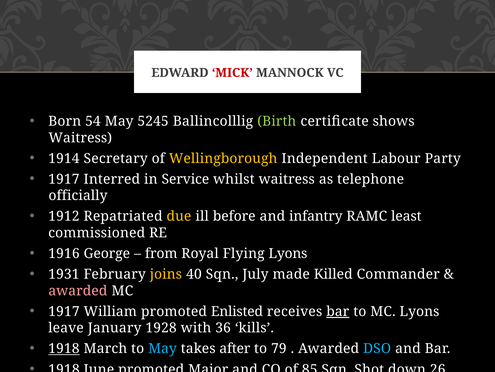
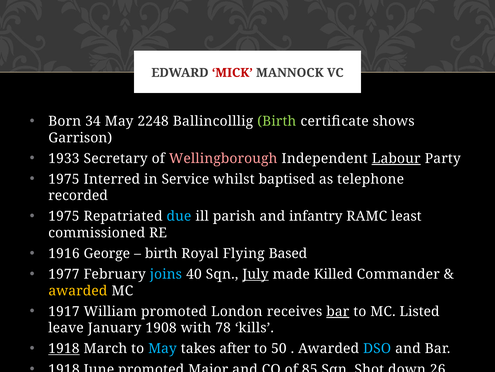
54: 54 -> 34
5245: 5245 -> 2248
Waitress at (80, 138): Waitress -> Garrison
1914: 1914 -> 1933
Wellingborough colour: yellow -> pink
Labour underline: none -> present
1917 at (64, 179): 1917 -> 1975
whilst waitress: waitress -> baptised
officially: officially -> recorded
1912 at (64, 216): 1912 -> 1975
due colour: yellow -> light blue
before: before -> parish
from at (161, 253): from -> birth
Flying Lyons: Lyons -> Based
1931: 1931 -> 1977
joins colour: yellow -> light blue
July at (255, 274) underline: none -> present
awarded at (78, 290) colour: pink -> yellow
Enlisted: Enlisted -> London
MC Lyons: Lyons -> Listed
1928: 1928 -> 1908
36: 36 -> 78
79: 79 -> 50
